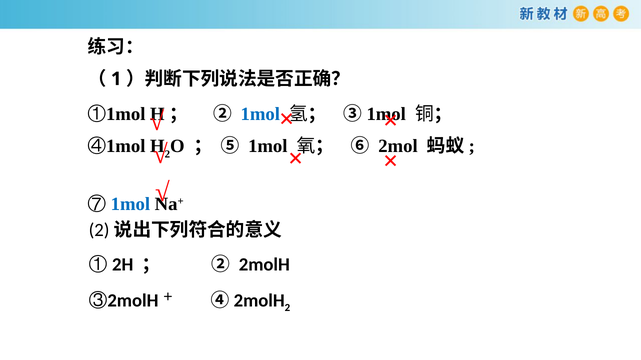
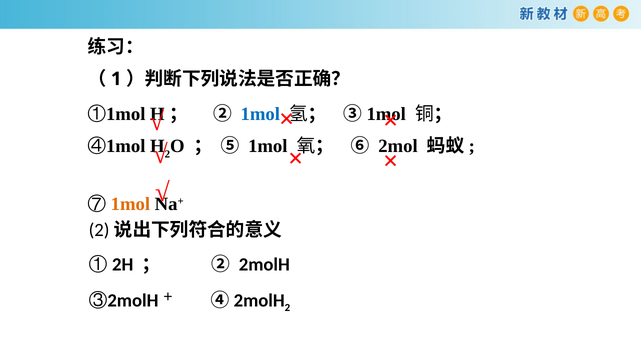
1mol at (130, 204) colour: blue -> orange
